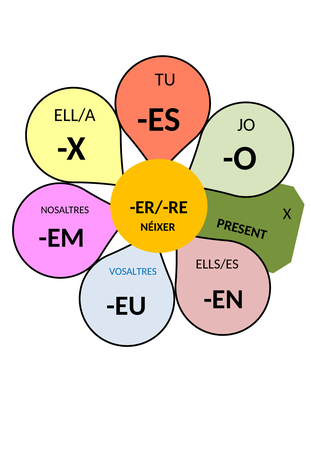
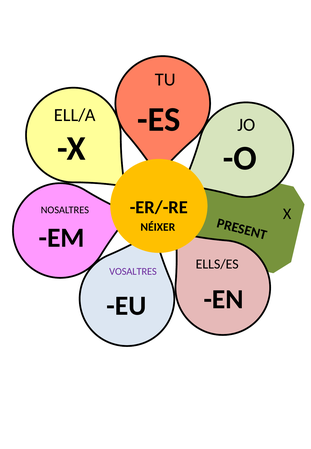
VOSALTRES colour: blue -> purple
